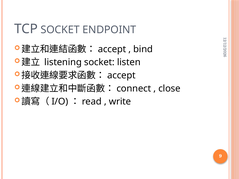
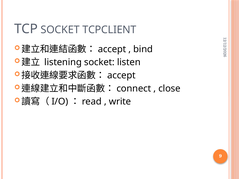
ENDPOINT: ENDPOINT -> TCPCLIENT
